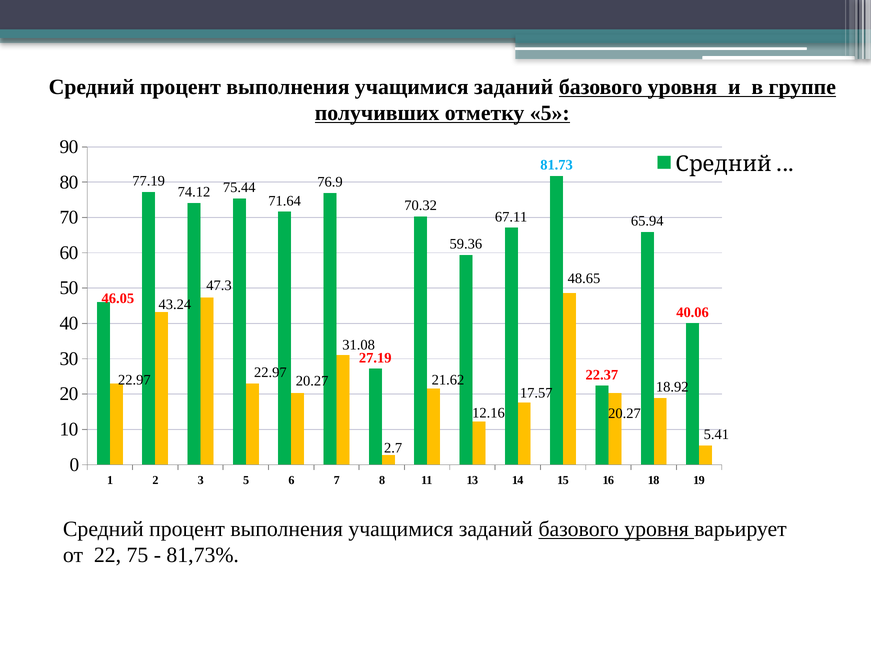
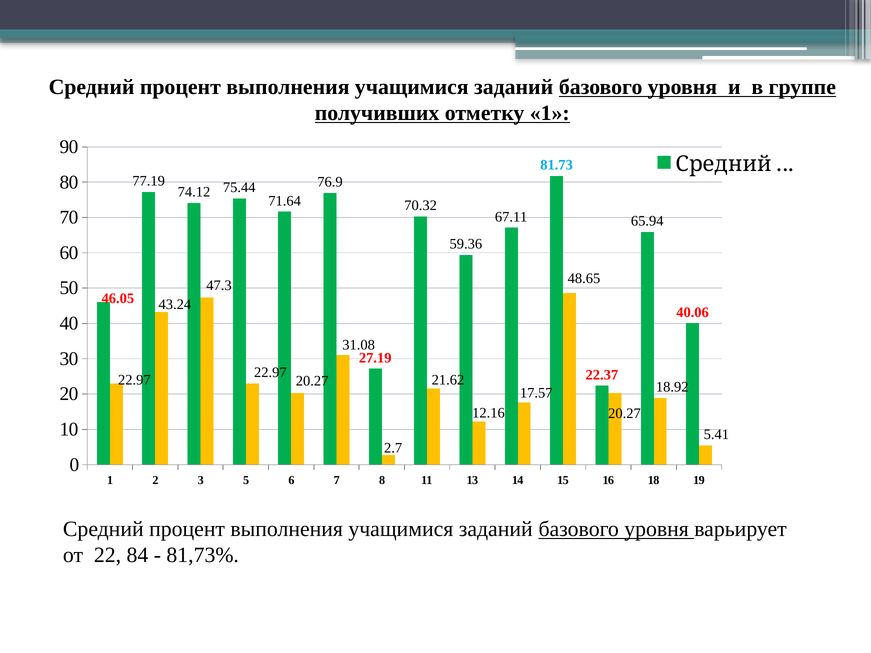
отметку 5: 5 -> 1
75: 75 -> 84
